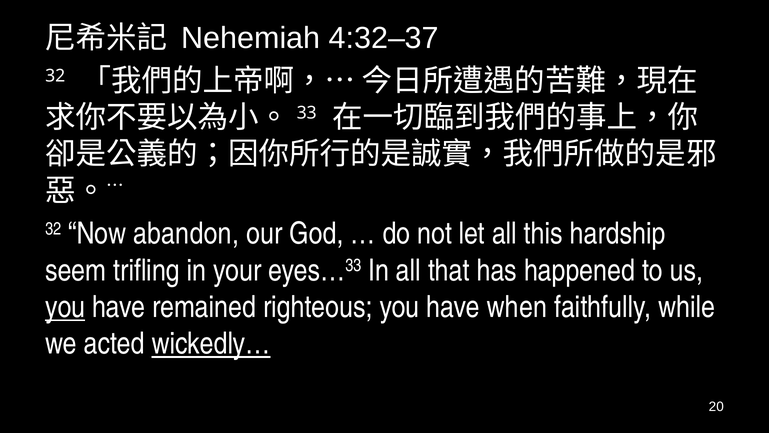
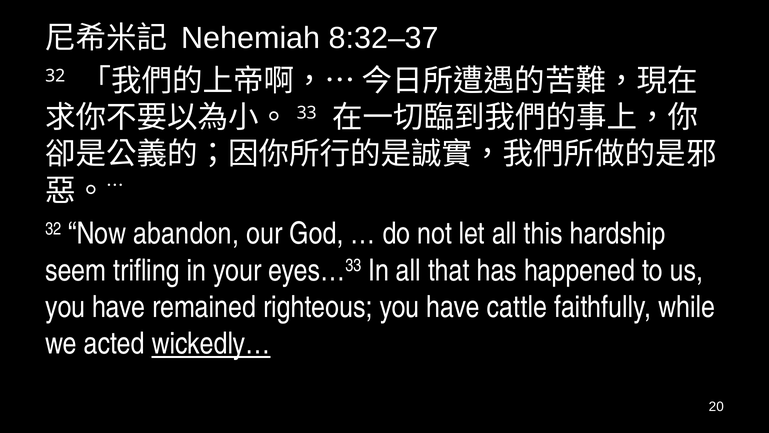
4:32–37: 4:32–37 -> 8:32–37
you at (65, 307) underline: present -> none
when: when -> cattle
